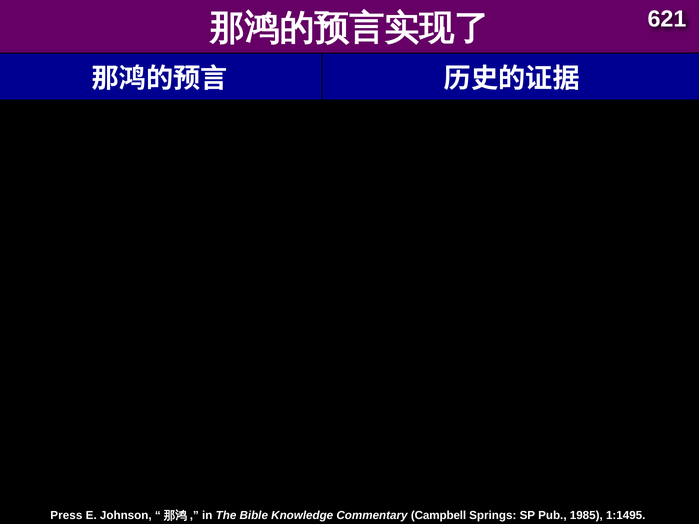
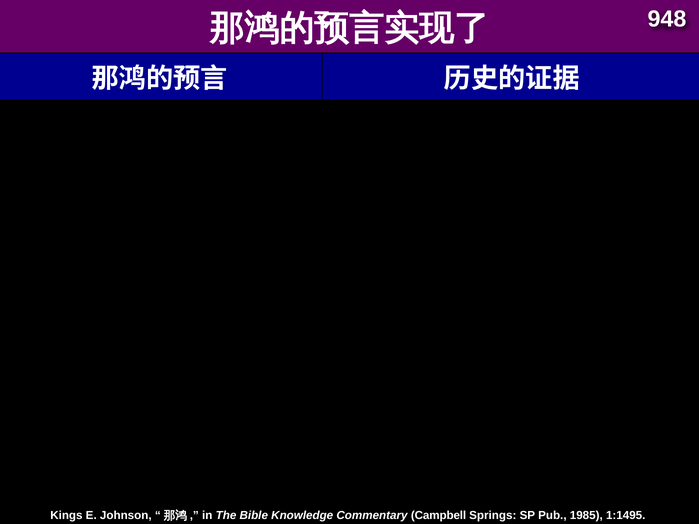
621: 621 -> 948
Press: Press -> Kings
